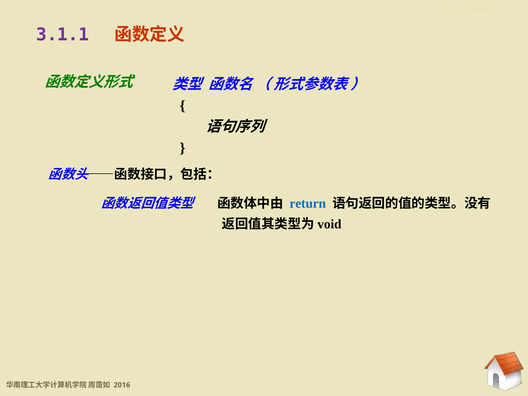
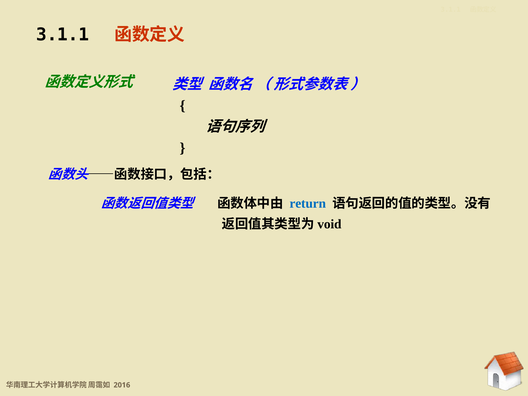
3.1.1 at (63, 35) colour: purple -> black
